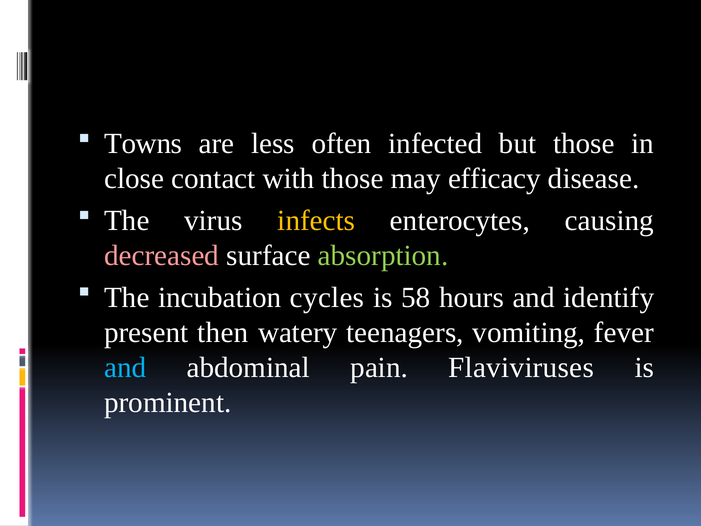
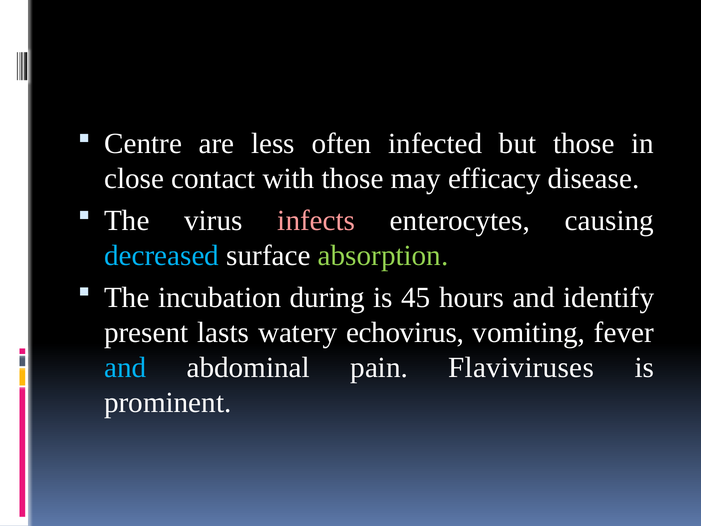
Towns: Towns -> Centre
infects colour: yellow -> pink
decreased colour: pink -> light blue
cycles: cycles -> during
58: 58 -> 45
then: then -> lasts
teenagers: teenagers -> echovirus
